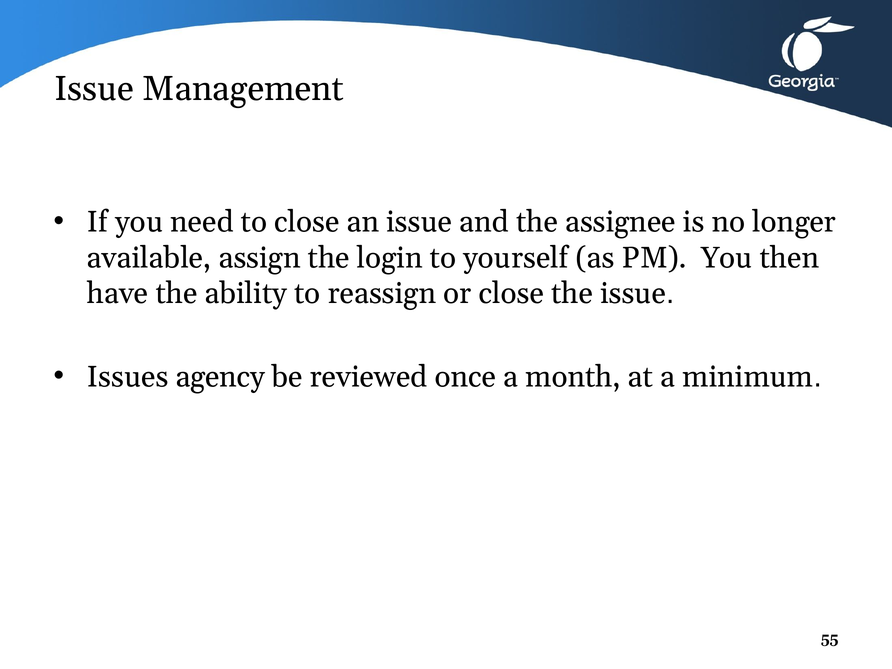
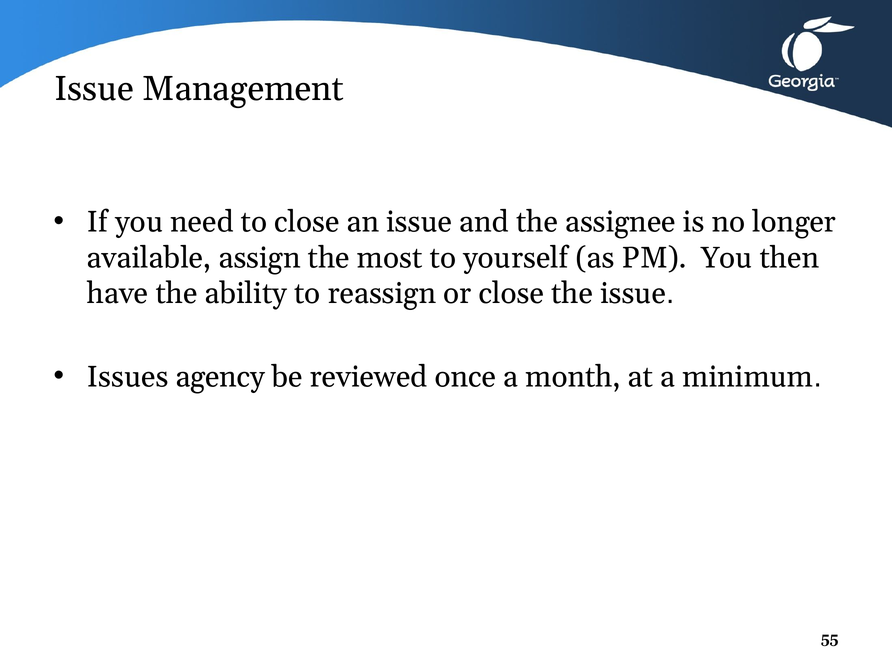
login: login -> most
